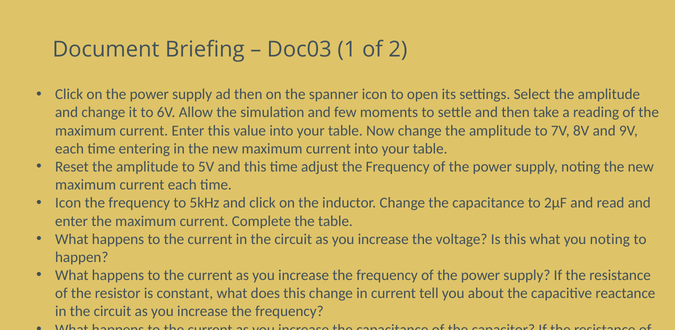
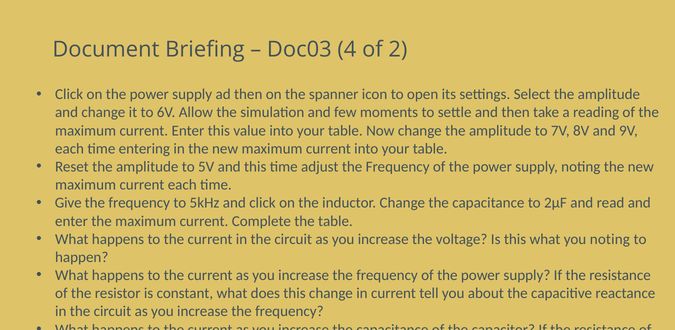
1: 1 -> 4
Icon at (68, 203): Icon -> Give
